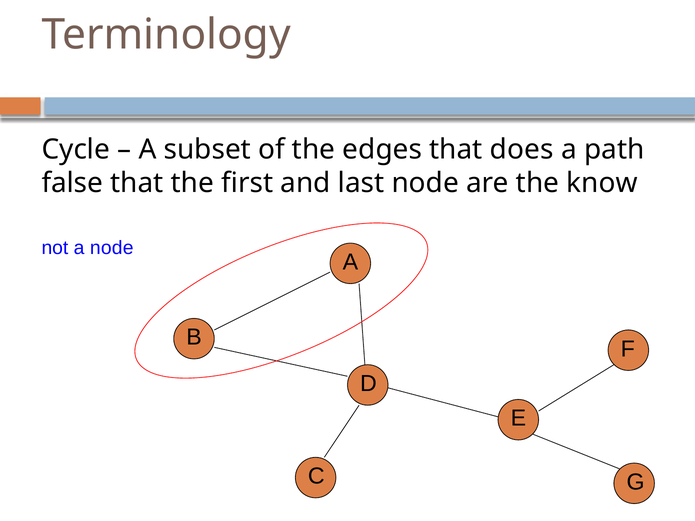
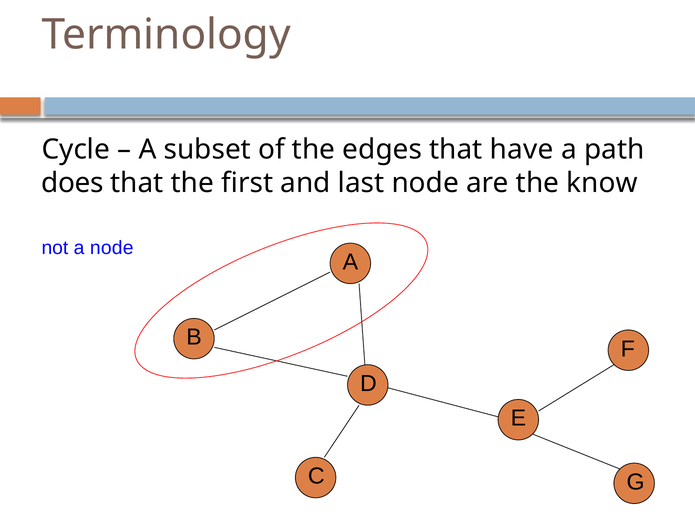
does: does -> have
false: false -> does
